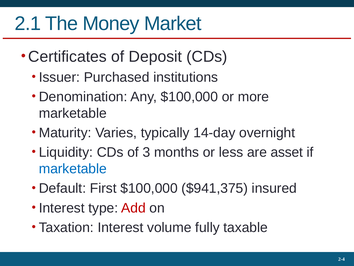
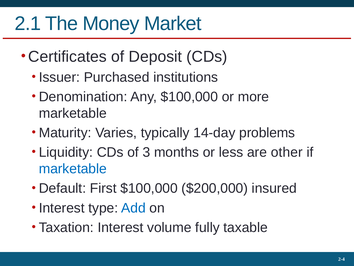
overnight: overnight -> problems
asset: asset -> other
$941,375: $941,375 -> $200,000
Add colour: red -> blue
